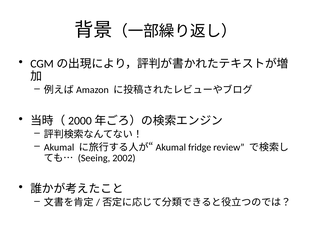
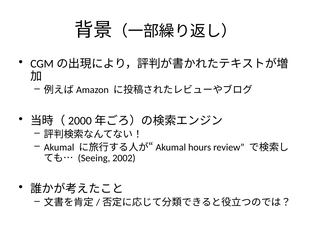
fridge: fridge -> hours
